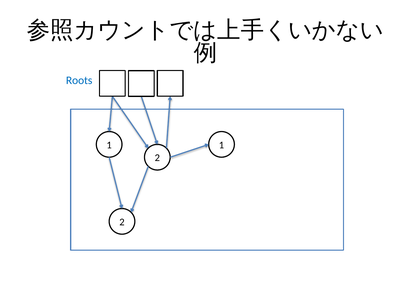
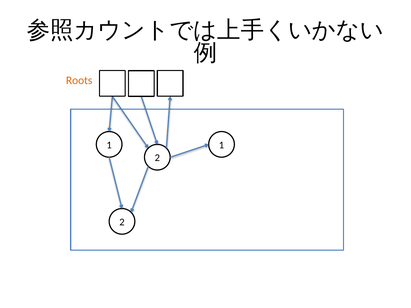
Roots colour: blue -> orange
